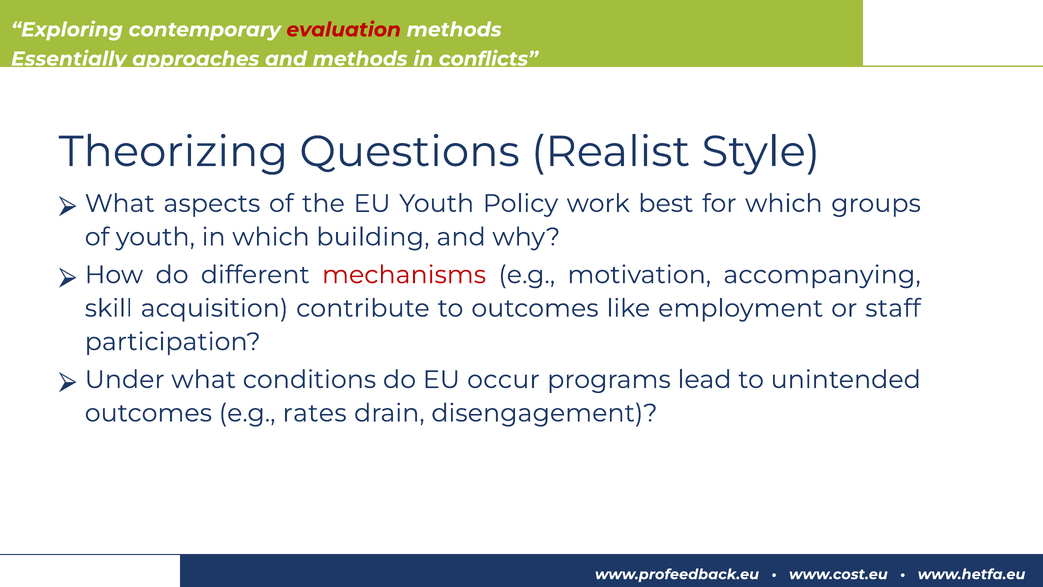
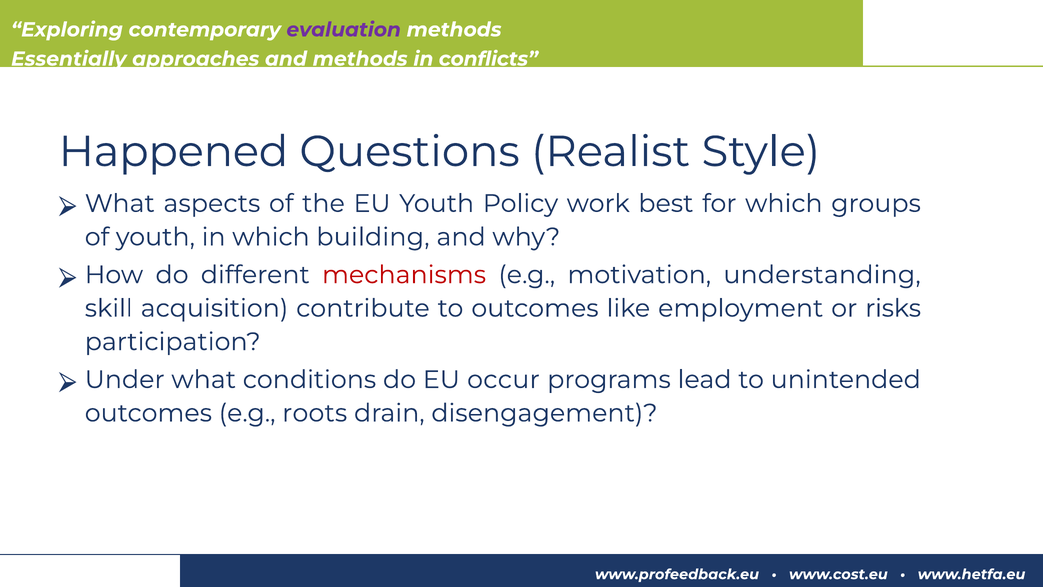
evaluation colour: red -> purple
Theorizing: Theorizing -> Happened
accompanying: accompanying -> understanding
staff: staff -> risks
rates: rates -> roots
